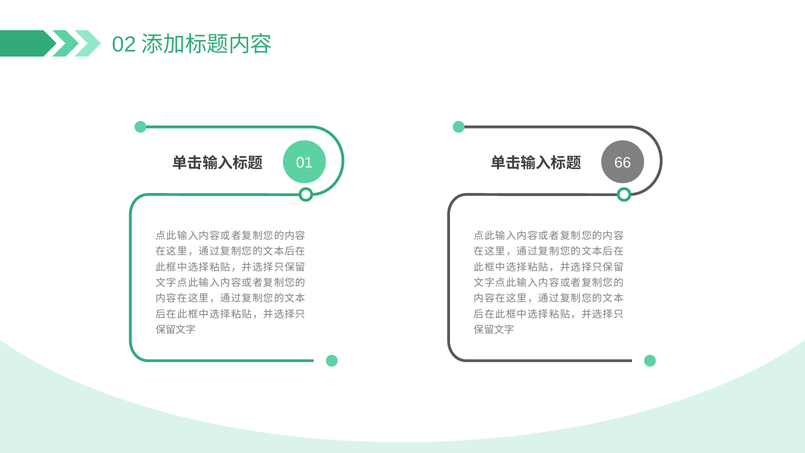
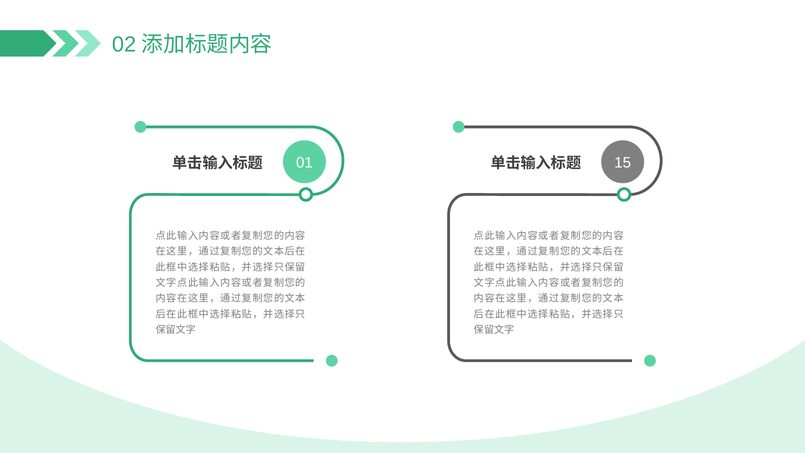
66: 66 -> 15
